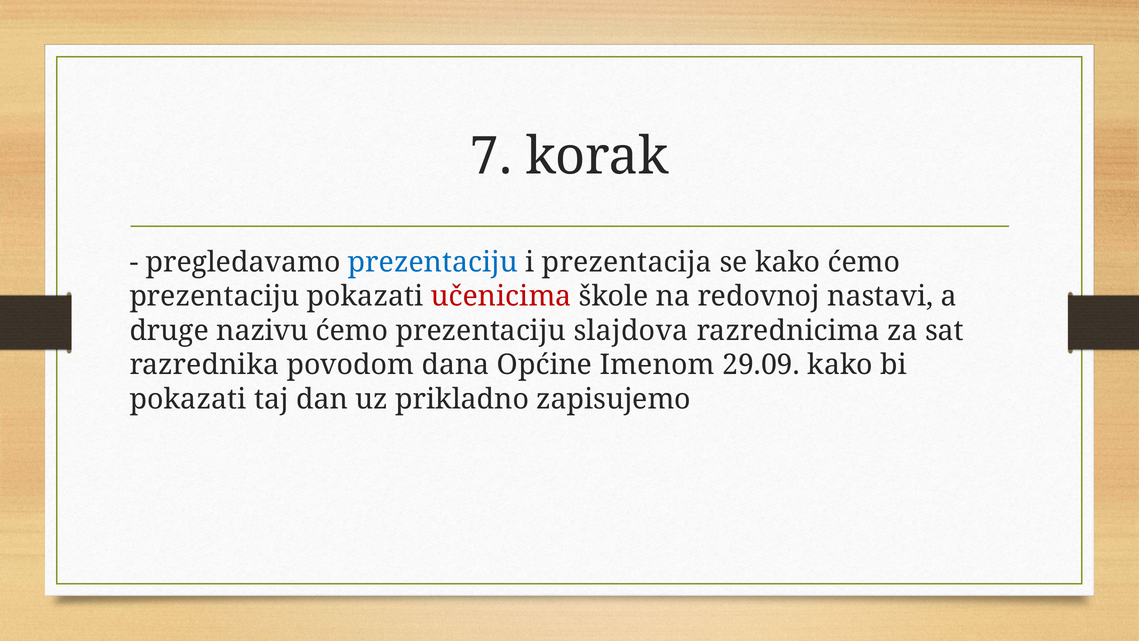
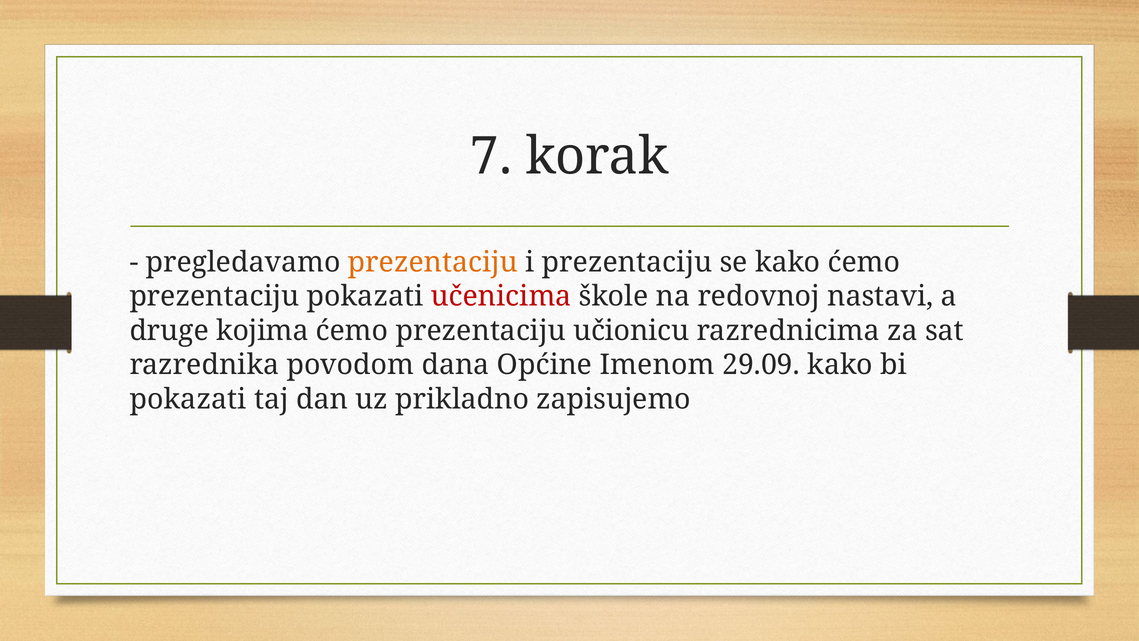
prezentaciju at (433, 262) colour: blue -> orange
i prezentacija: prezentacija -> prezentaciju
nazivu: nazivu -> kojima
slajdova: slajdova -> učionicu
